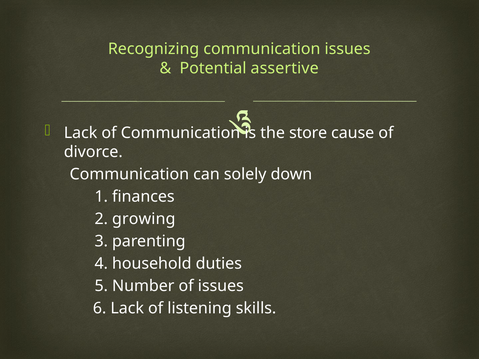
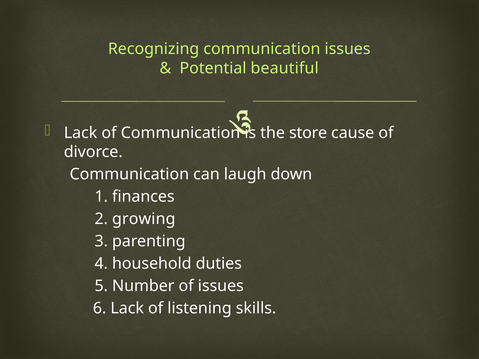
assertive: assertive -> beautiful
solely: solely -> laugh
